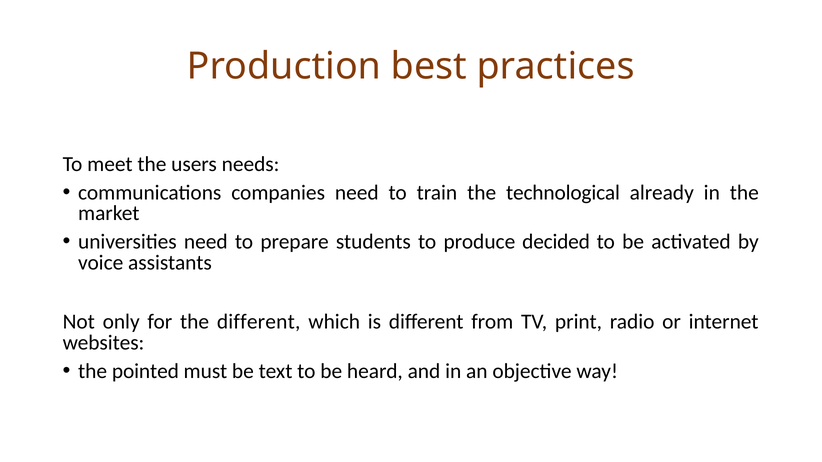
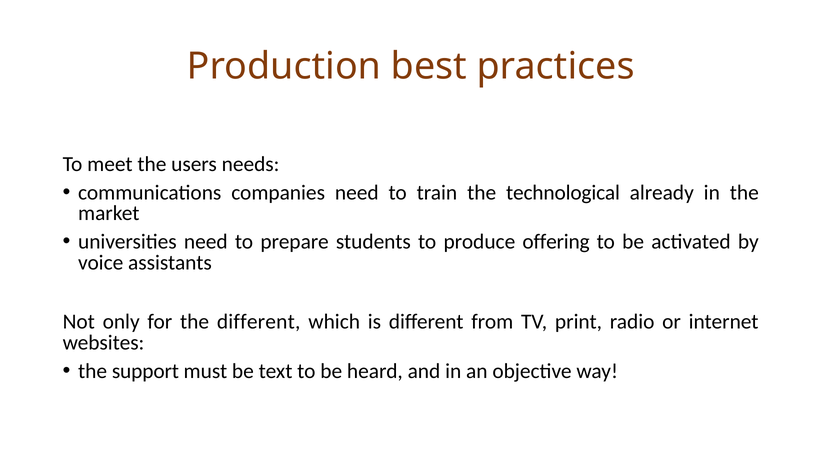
decided: decided -> offering
pointed: pointed -> support
